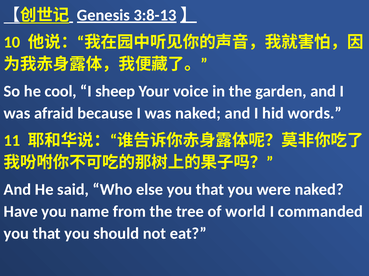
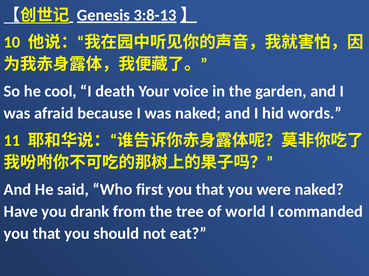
sheep: sheep -> death
else: else -> first
name: name -> drank
